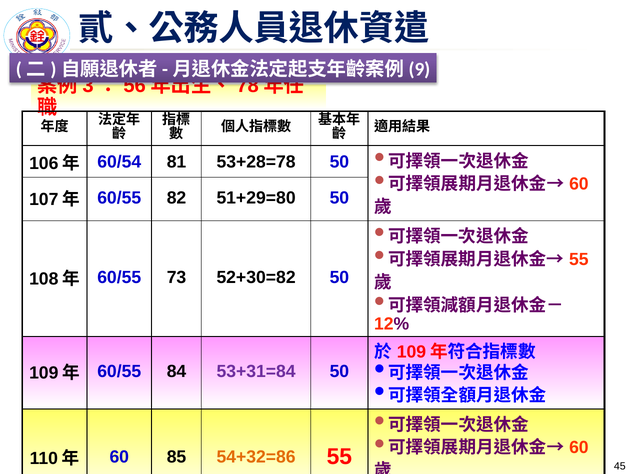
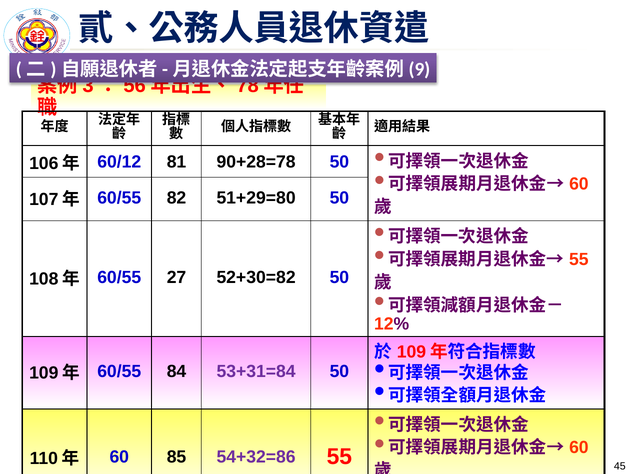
60/54: 60/54 -> 60/12
53+28=78: 53+28=78 -> 90+28=78
73: 73 -> 27
54+32=86 colour: orange -> purple
